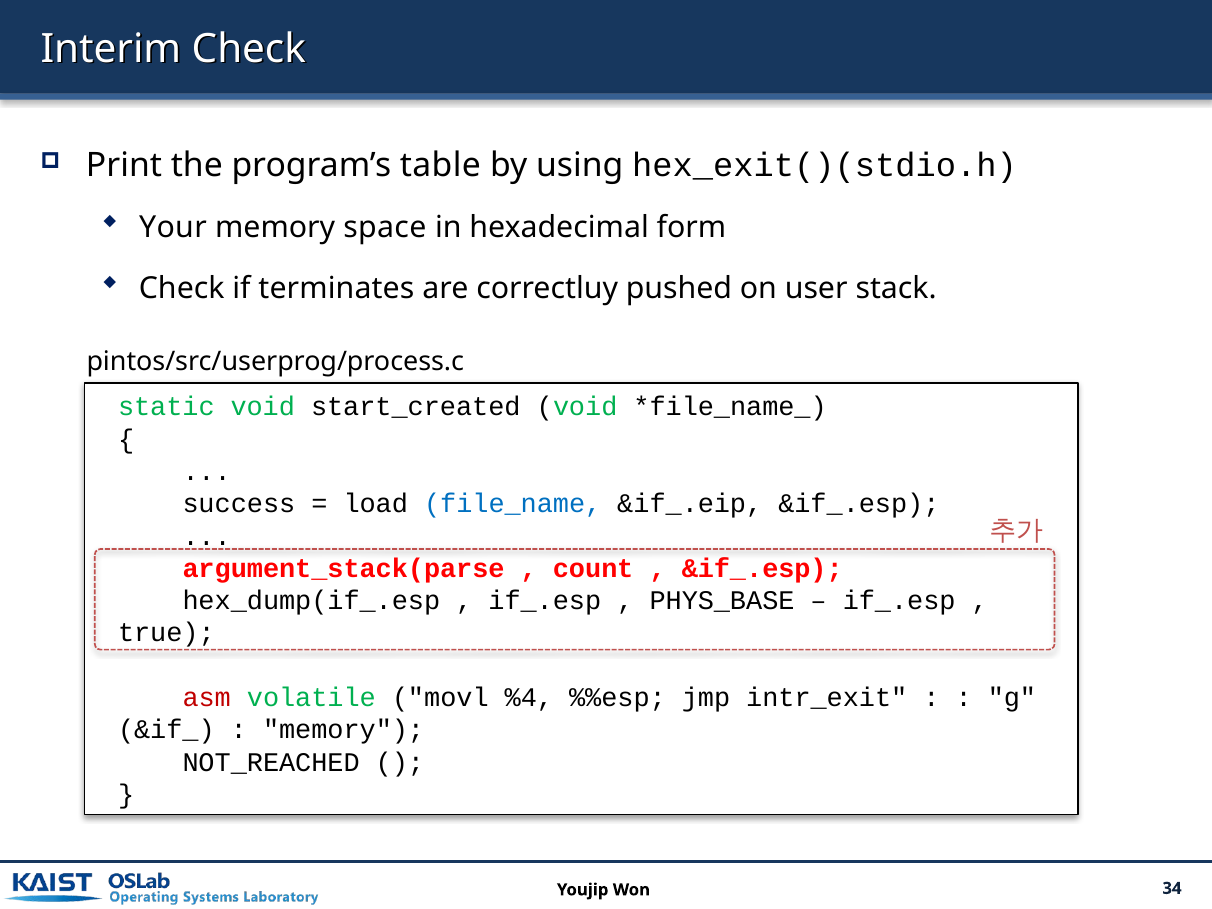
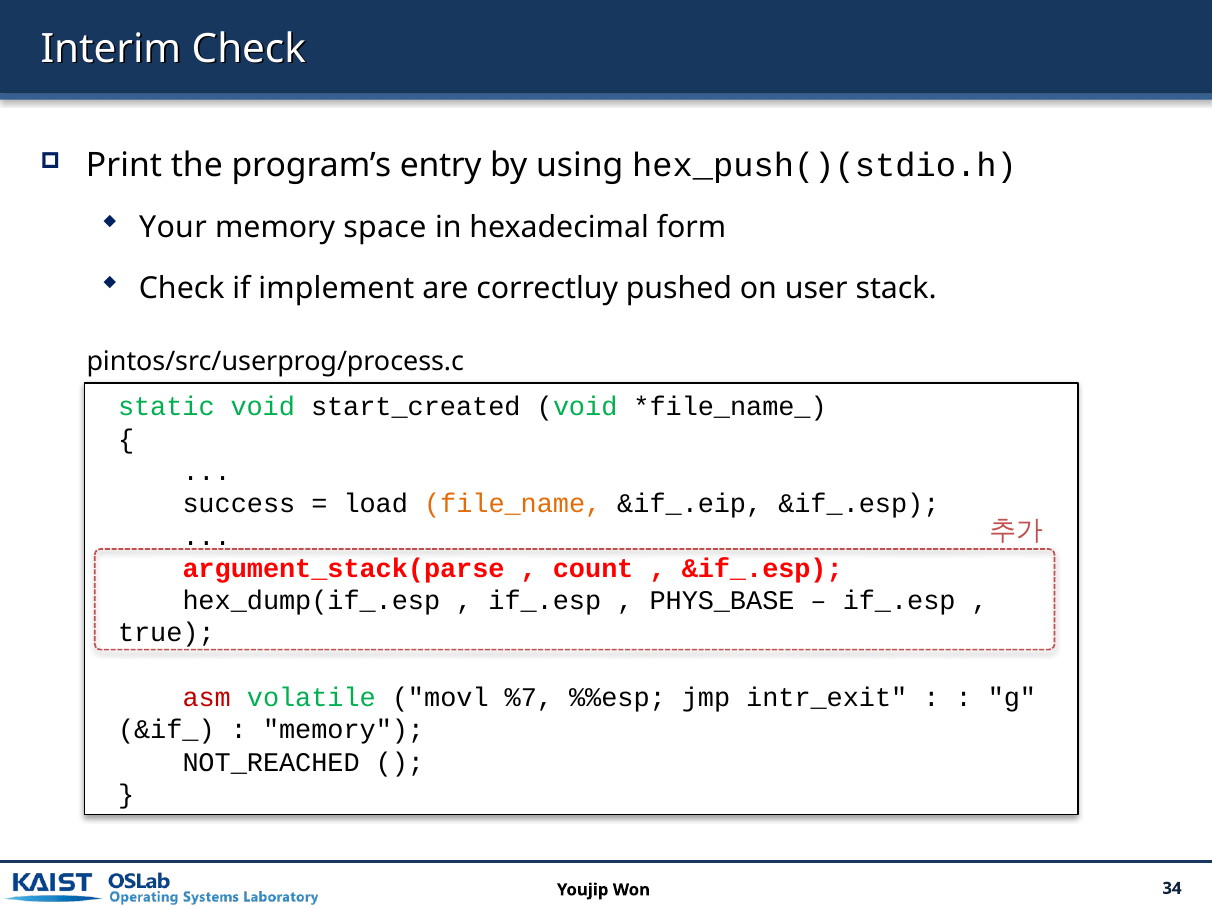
table: table -> entry
hex_exit()(stdio.h: hex_exit()(stdio.h -> hex_push()(stdio.h
terminates: terminates -> implement
file_name colour: blue -> orange
%4: %4 -> %7
